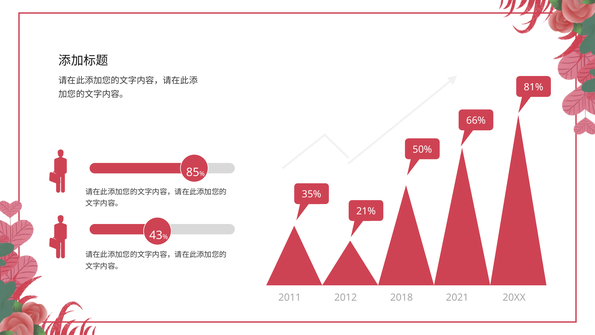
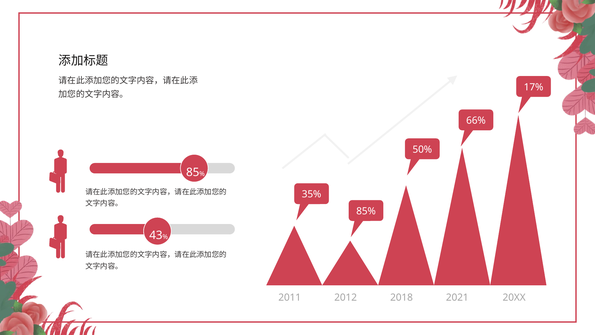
81%: 81% -> 17%
21%: 21% -> 85%
